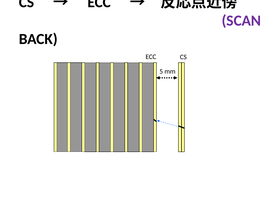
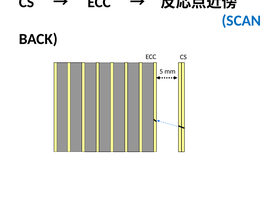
SCAN colour: purple -> blue
